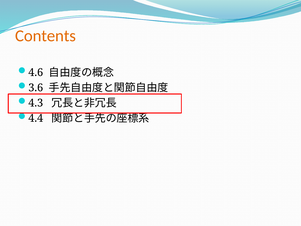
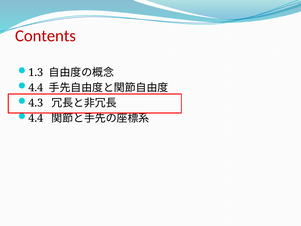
Contents colour: orange -> red
4.6: 4.6 -> 1.3
3.6 at (36, 88): 3.6 -> 4.4
